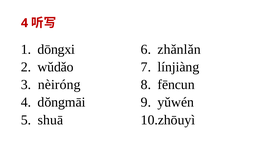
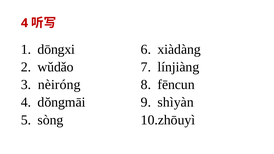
zhǎnlǎn: zhǎnlǎn -> xiàdàng
yǔwén: yǔwén -> shìyàn
shuā: shuā -> sòng
